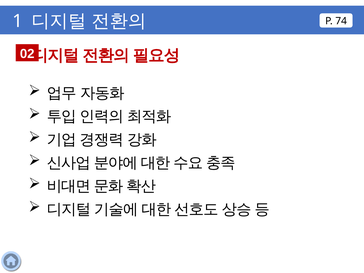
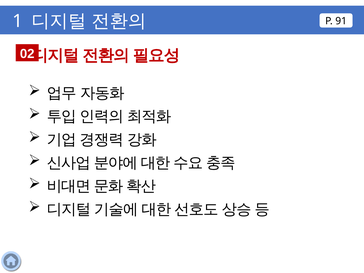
74: 74 -> 91
